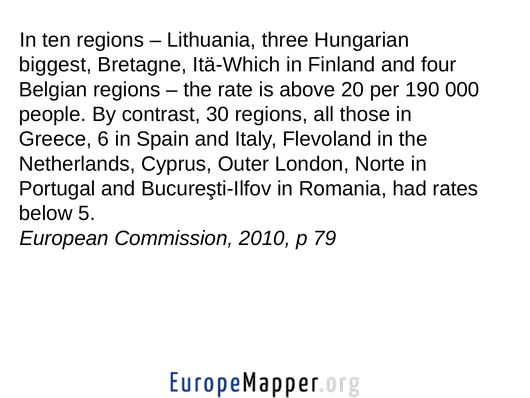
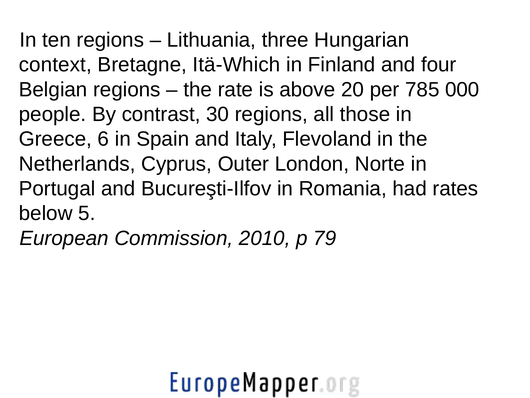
biggest: biggest -> context
190: 190 -> 785
